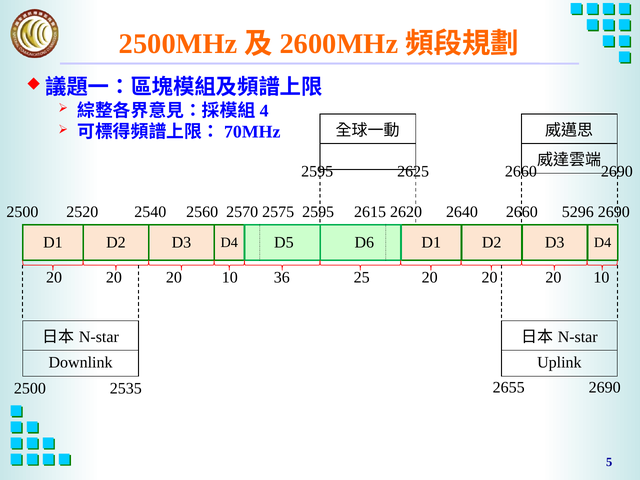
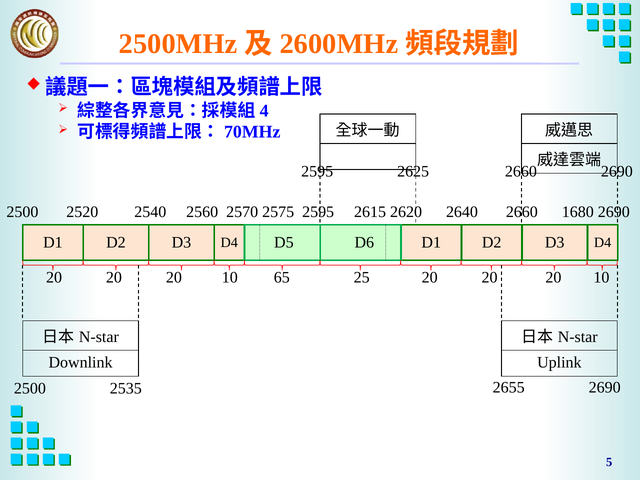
5296: 5296 -> 1680
36: 36 -> 65
